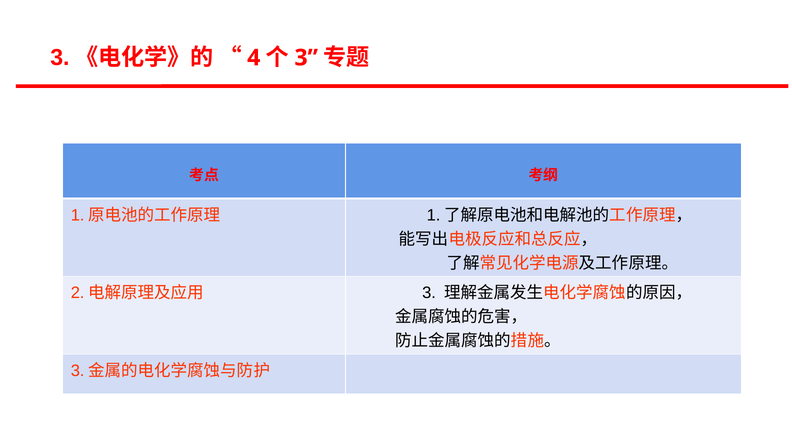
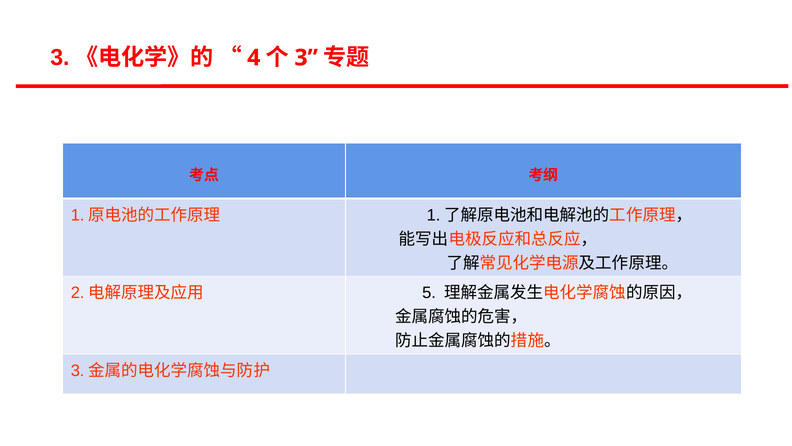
3 at (429, 293): 3 -> 5
